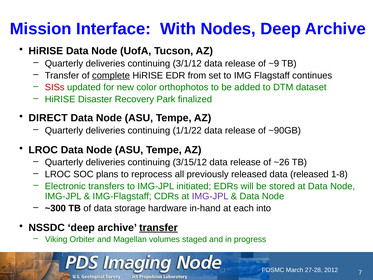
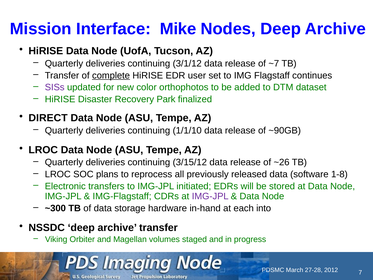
With: With -> Mike
~9: ~9 -> ~7
from: from -> user
SISs colour: red -> purple
1/1/22: 1/1/22 -> 1/1/10
data released: released -> software
transfer at (158, 227) underline: present -> none
